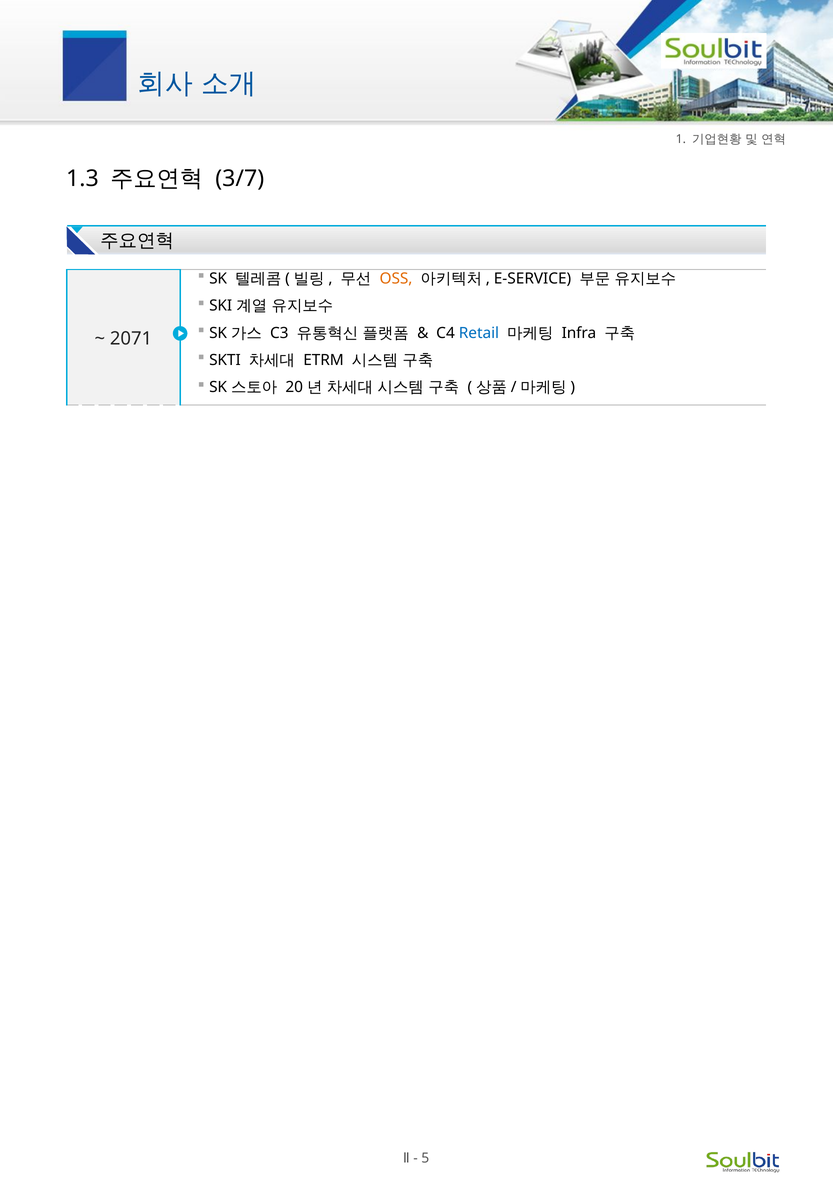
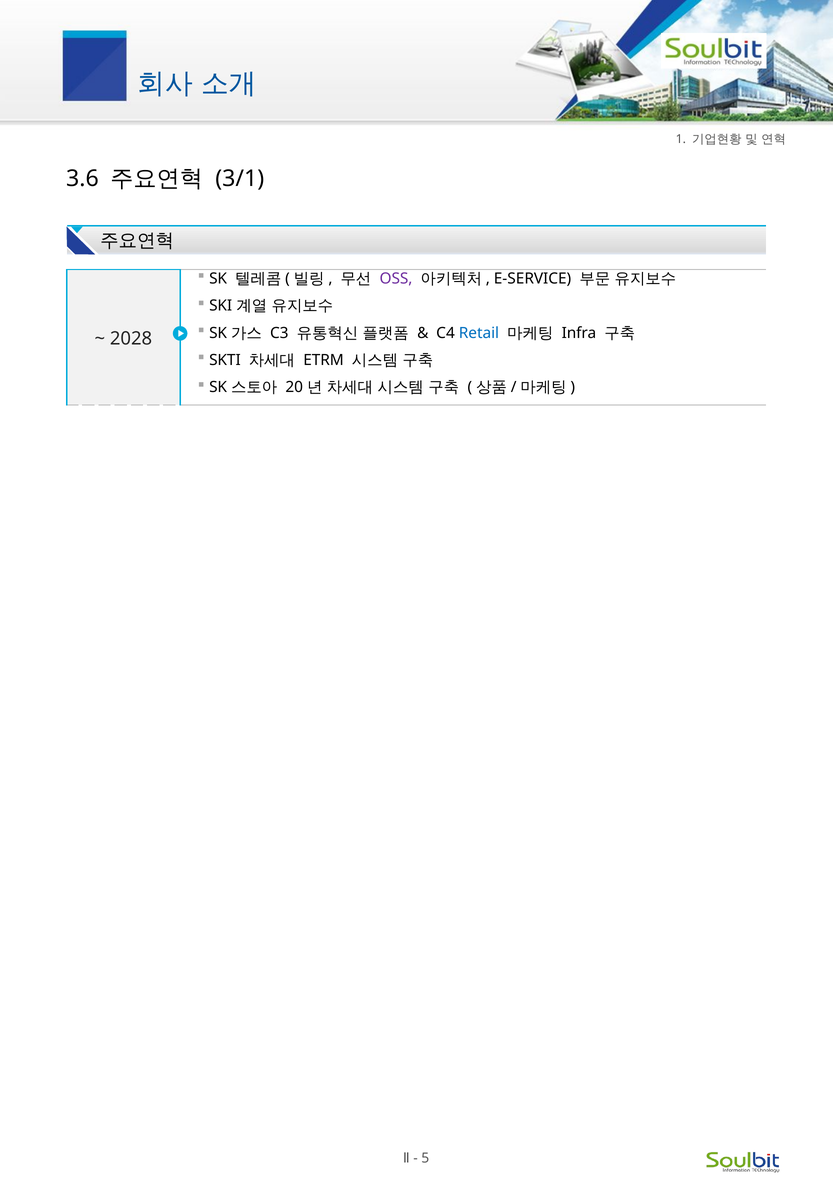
1.3: 1.3 -> 3.6
3/7: 3/7 -> 3/1
OSS colour: orange -> purple
2071: 2071 -> 2028
